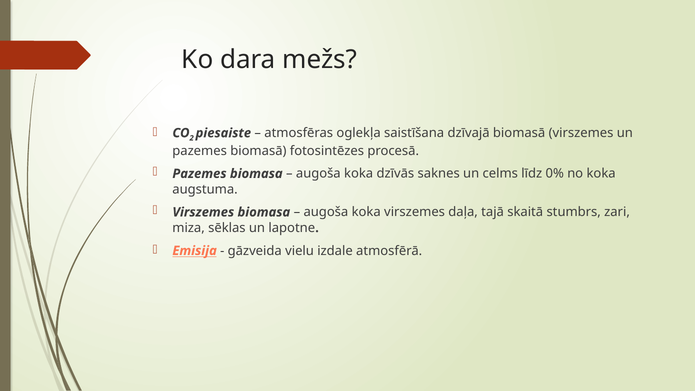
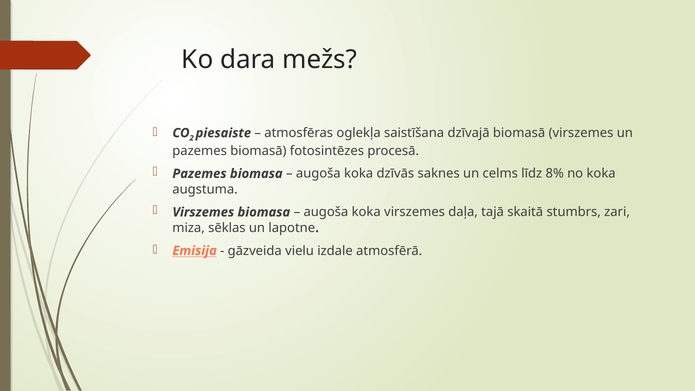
0%: 0% -> 8%
